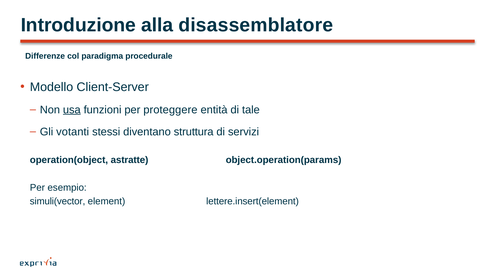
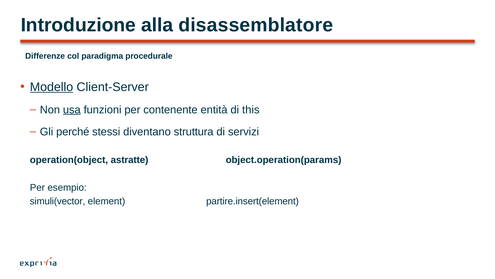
Modello underline: none -> present
proteggere: proteggere -> contenente
tale: tale -> this
votanti: votanti -> perché
lettere.insert(element: lettere.insert(element -> partire.insert(element
